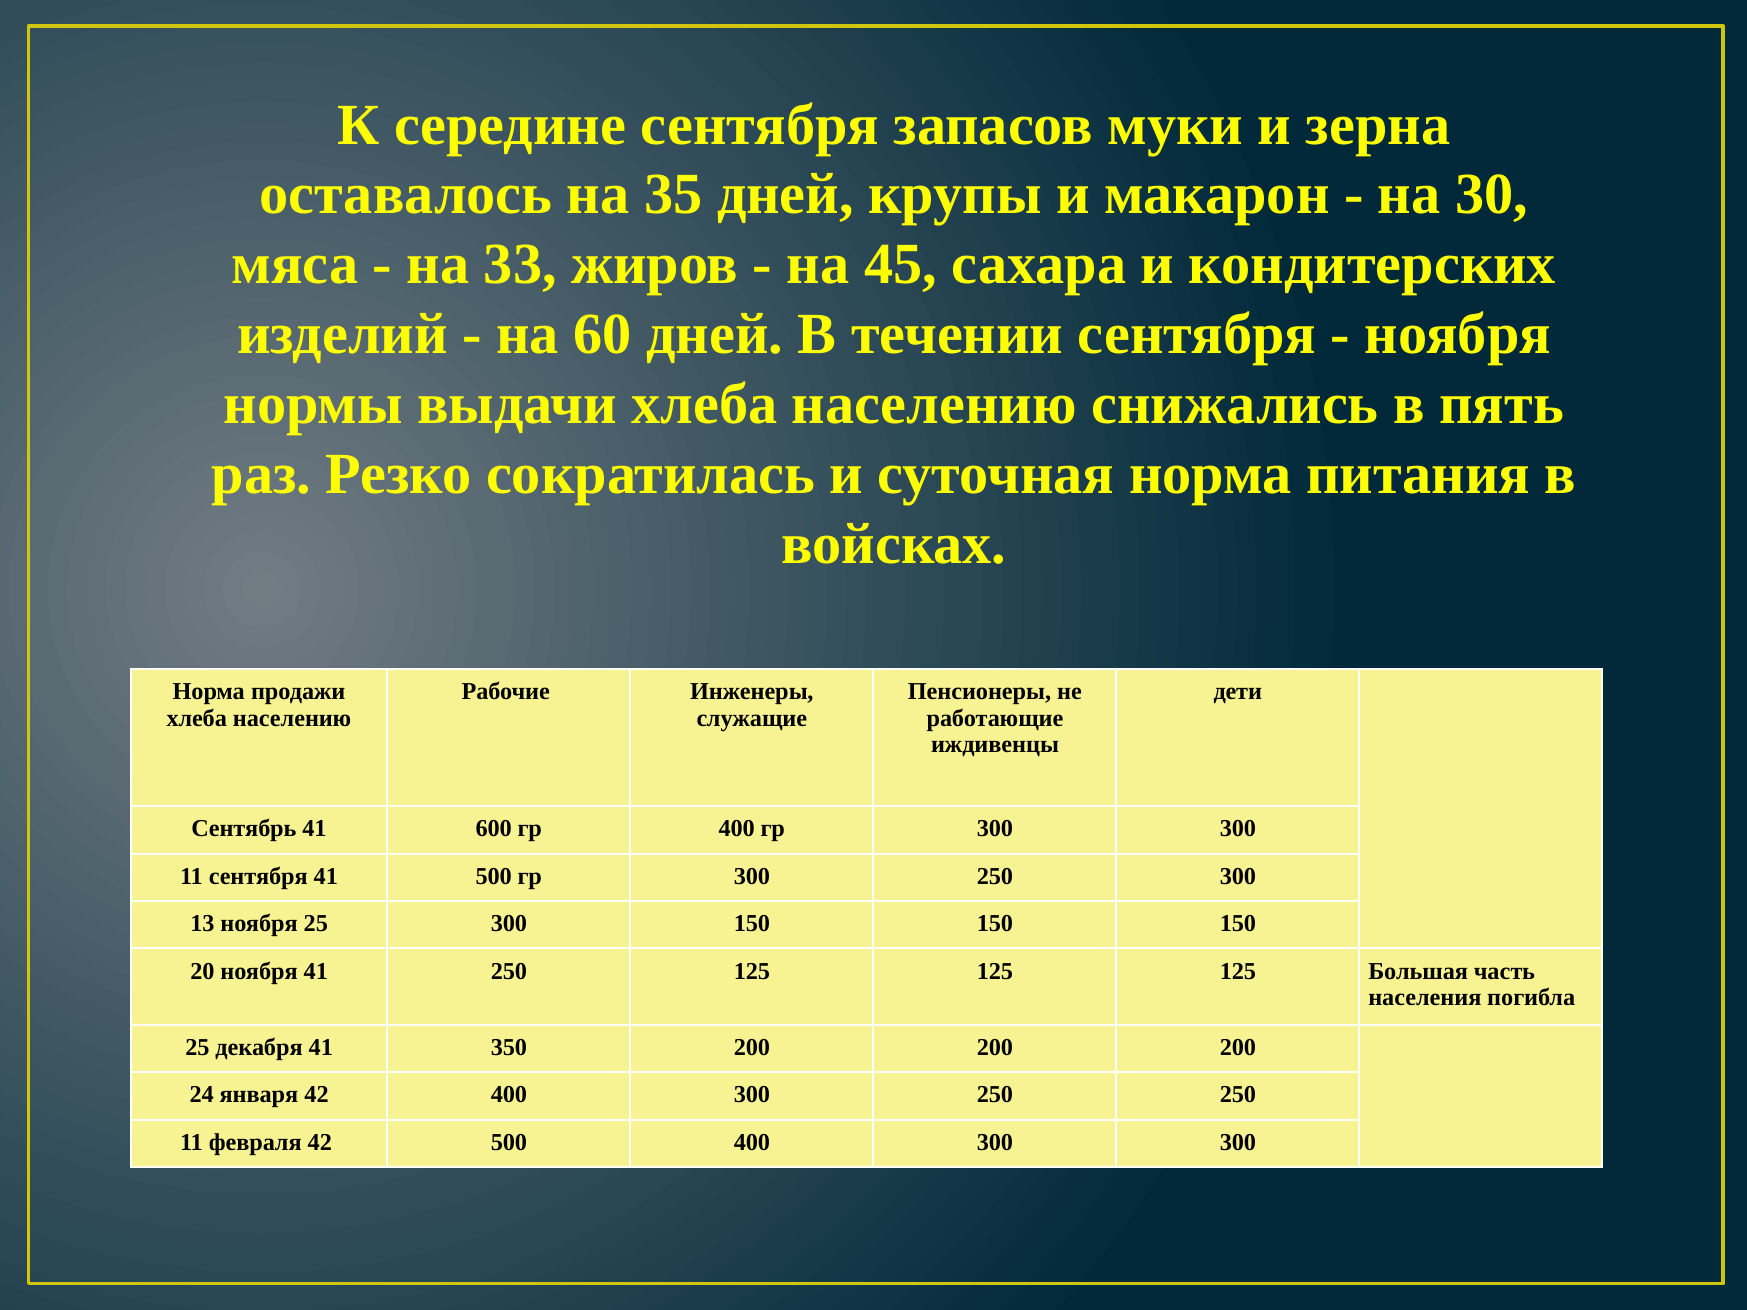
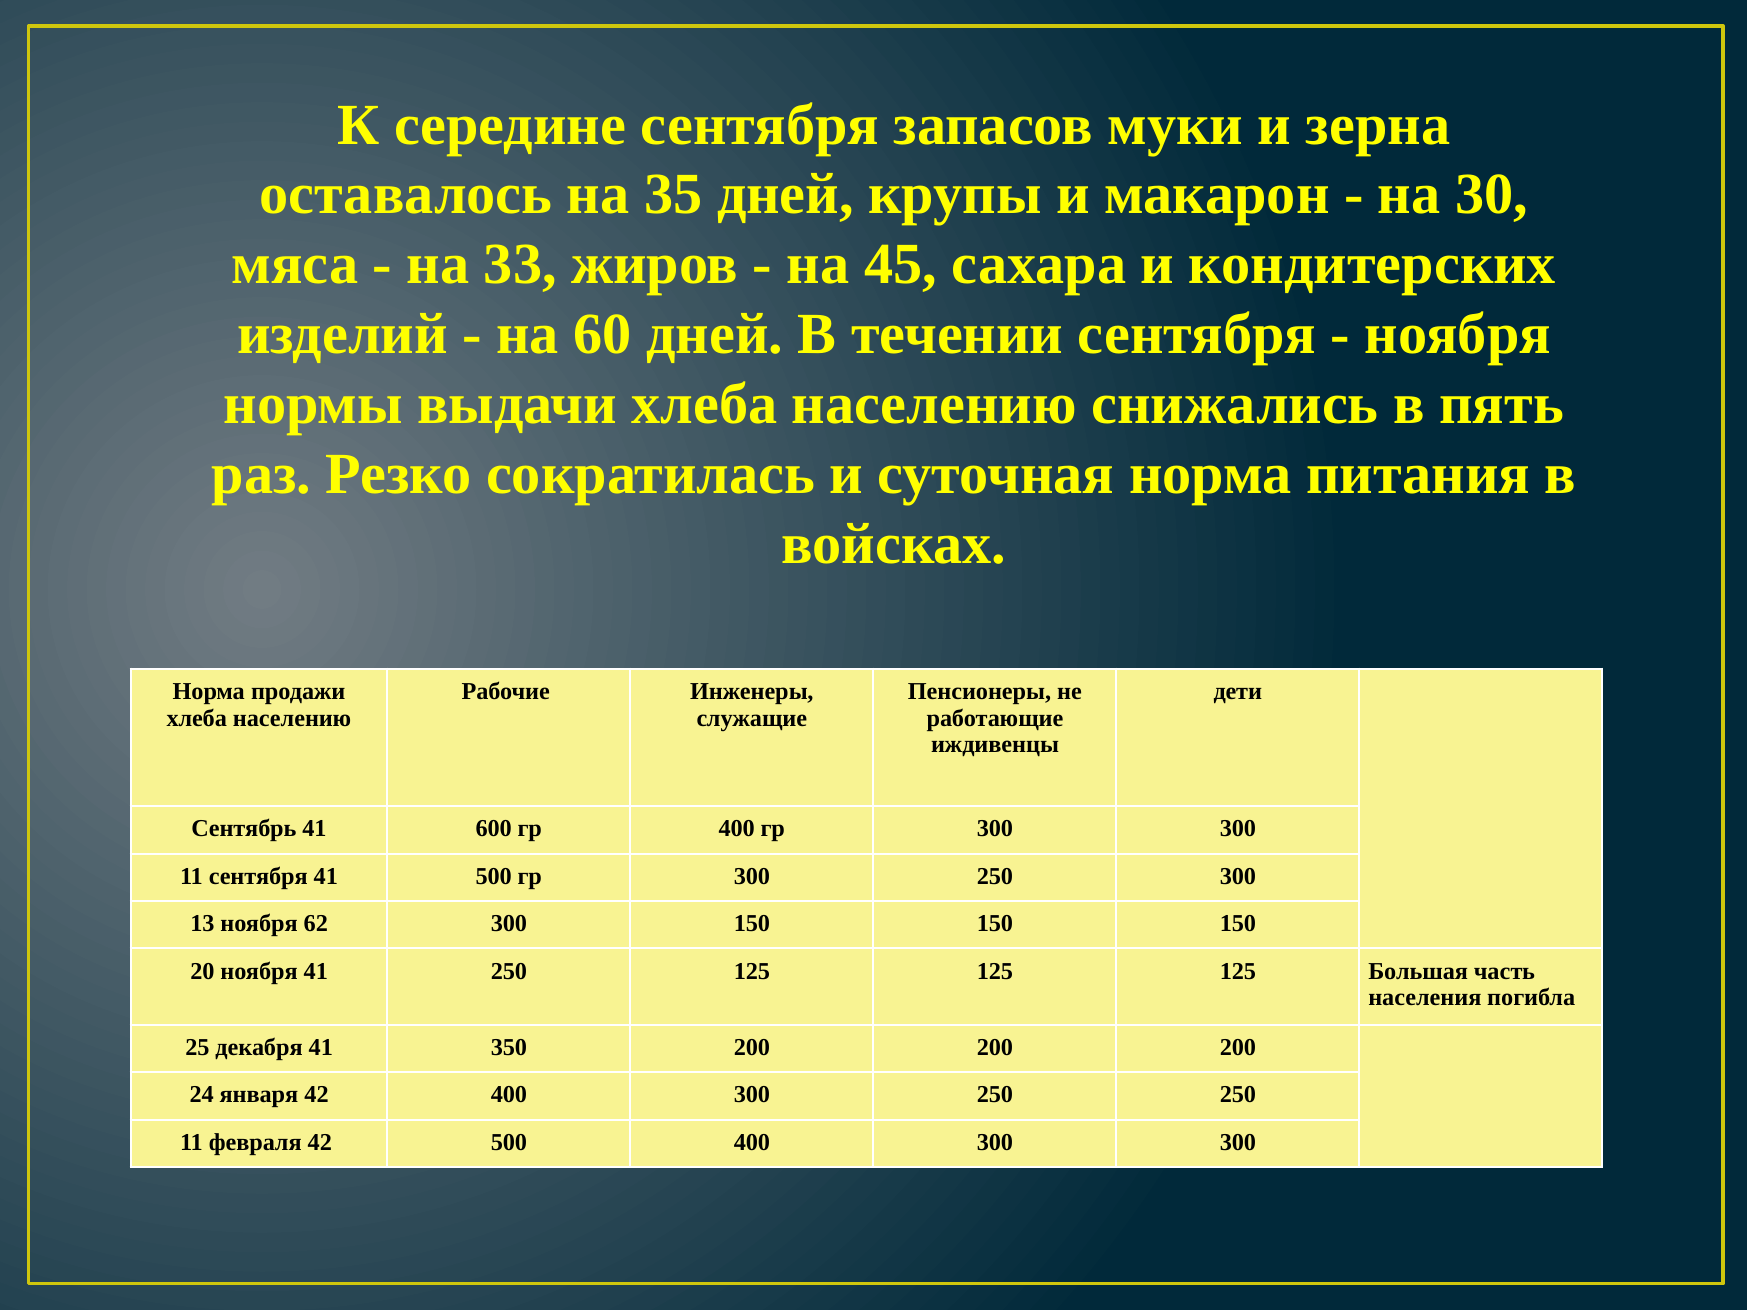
ноября 25: 25 -> 62
